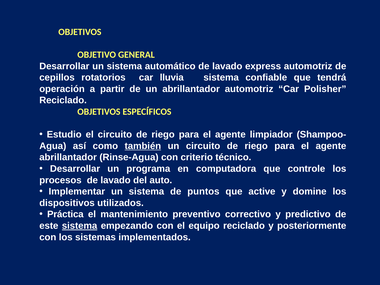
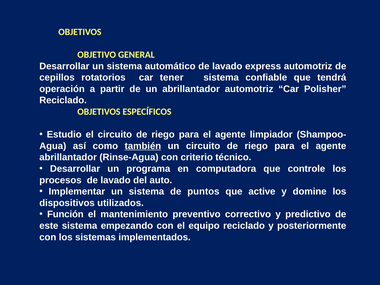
lluvia: lluvia -> tener
Práctica: Práctica -> Función
sistema at (80, 226) underline: present -> none
